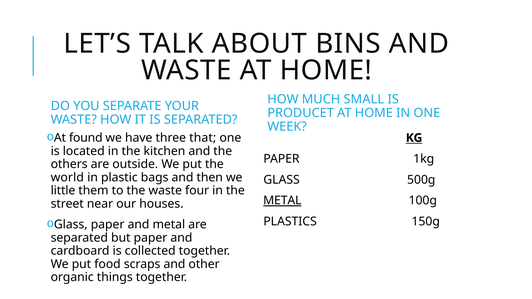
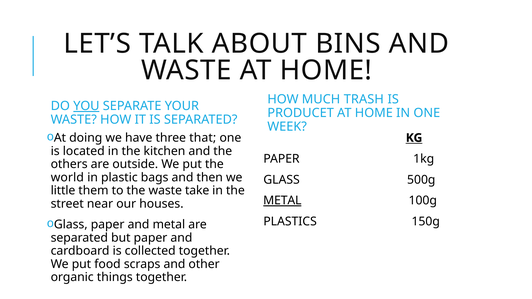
SMALL: SMALL -> TRASH
YOU underline: none -> present
found: found -> doing
four: four -> take
